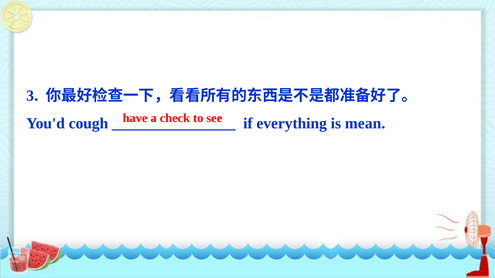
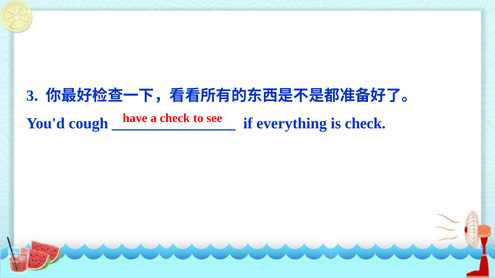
is mean: mean -> check
